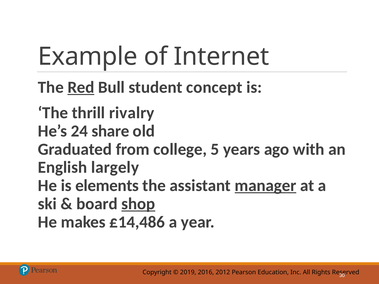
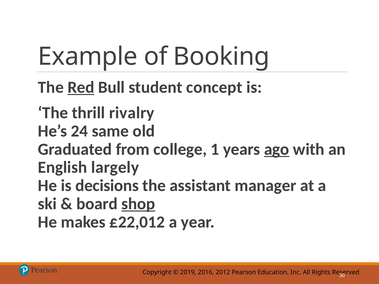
Internet: Internet -> Booking
share: share -> same
5: 5 -> 1
ago underline: none -> present
elements: elements -> decisions
manager underline: present -> none
£14,486: £14,486 -> £22,012
